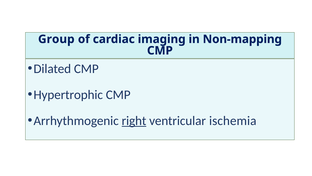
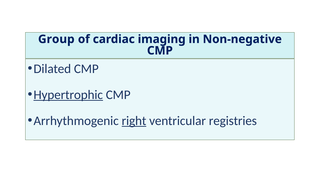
Non-mapping: Non-mapping -> Non-negative
Hypertrophic underline: none -> present
ischemia: ischemia -> registries
